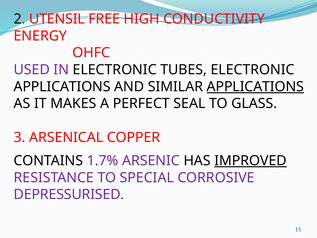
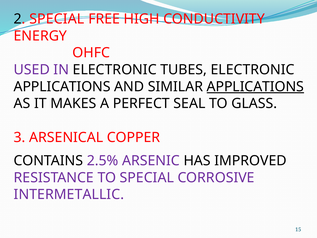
2 UTENSIL: UTENSIL -> SPECIAL
1.7%: 1.7% -> 2.5%
IMPROVED underline: present -> none
DEPRESSURISED: DEPRESSURISED -> INTERMETALLIC
